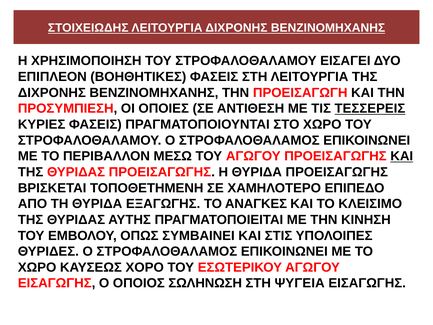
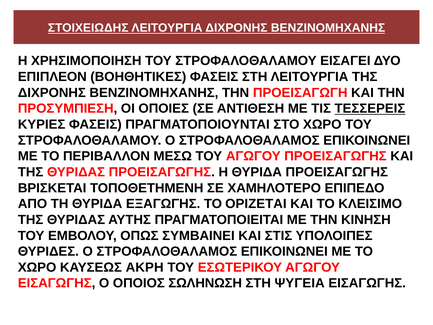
ΚΑΙ at (402, 156) underline: present -> none
ΑΝΑΓΚΕΣ: ΑΝΑΓΚΕΣ -> ΟΡΙΖΕΤΑΙ
ΧΟΡΟ: ΧΟΡΟ -> ΑΚΡΗ
